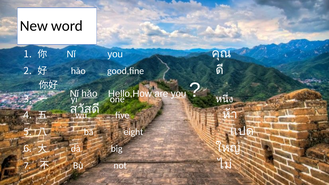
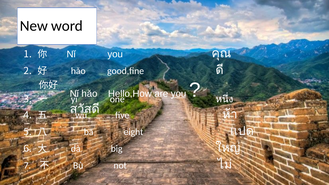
hǎo at (89, 94) underline: present -> none
